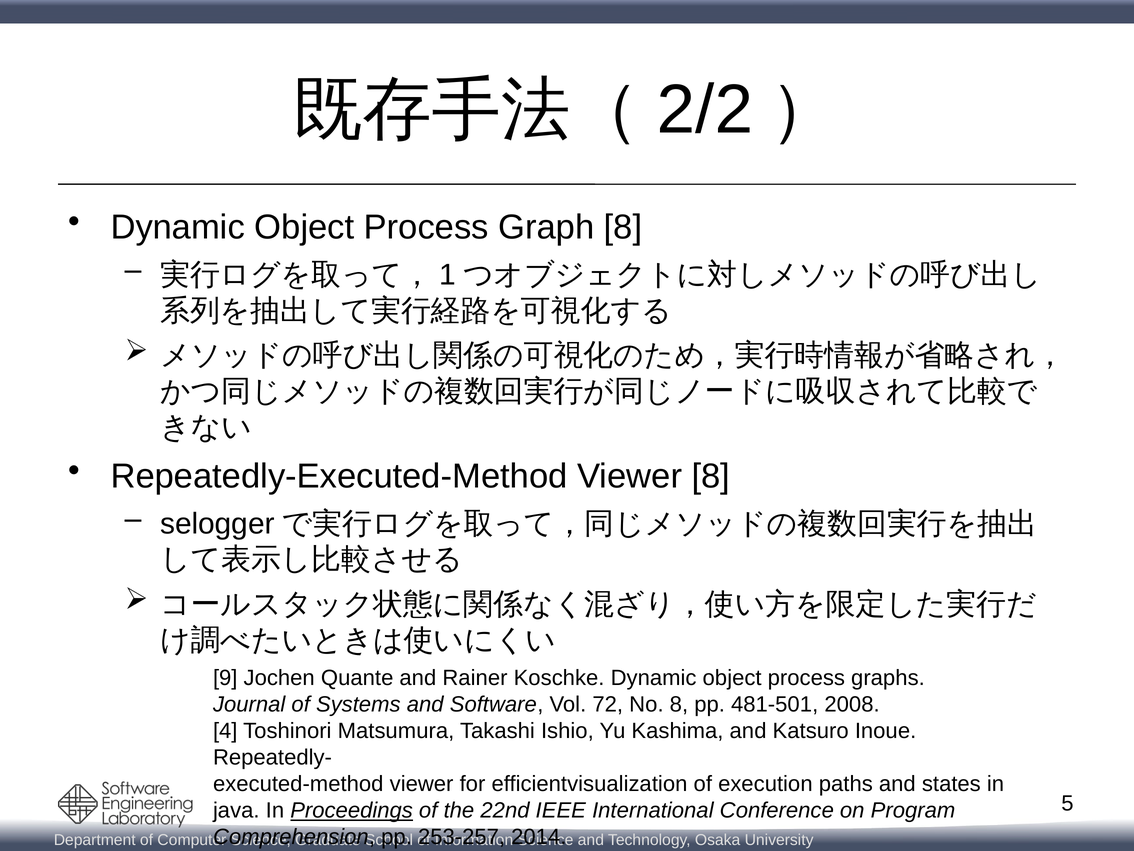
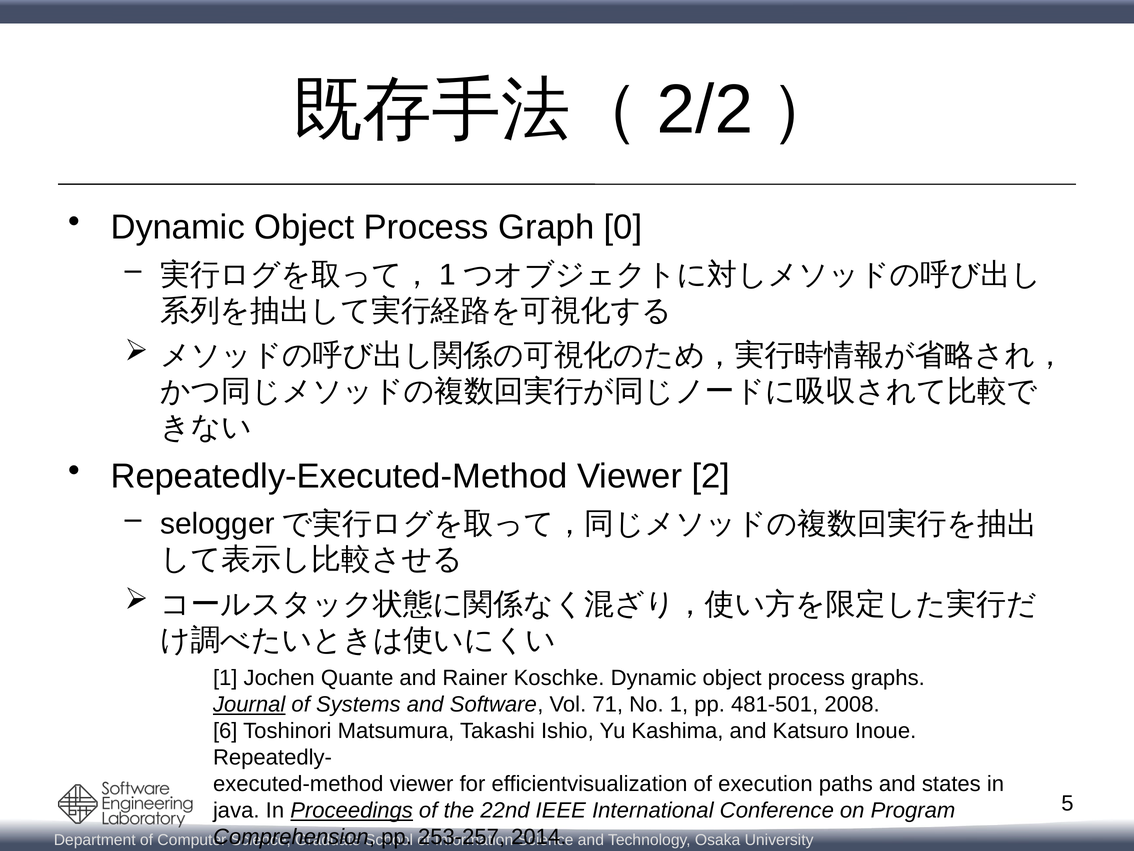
Graph 8: 8 -> 0
Viewer 8: 8 -> 2
9 at (225, 678): 9 -> 1
Journal underline: none -> present
72: 72 -> 71
No 8: 8 -> 1
4: 4 -> 6
